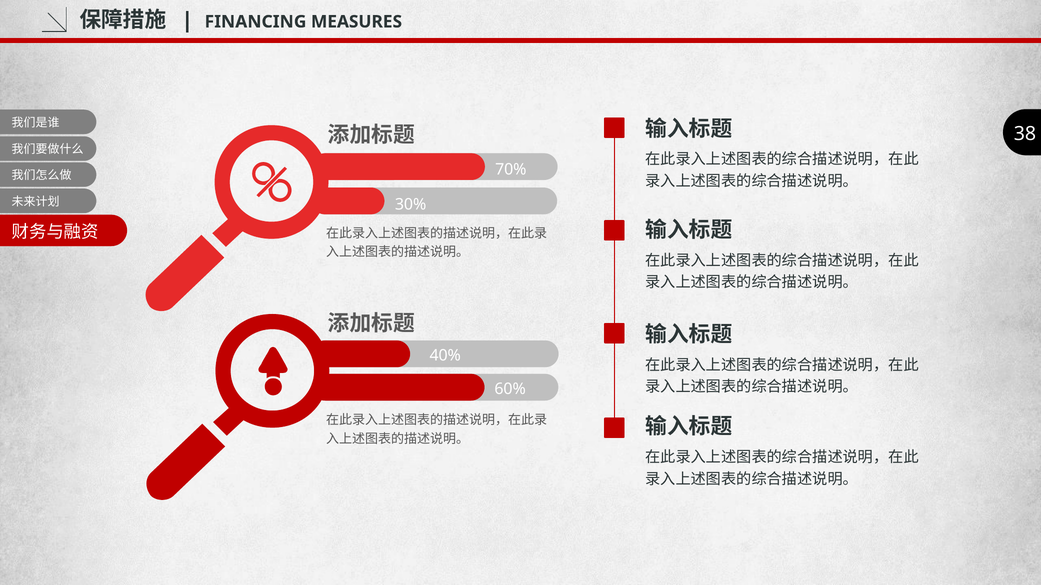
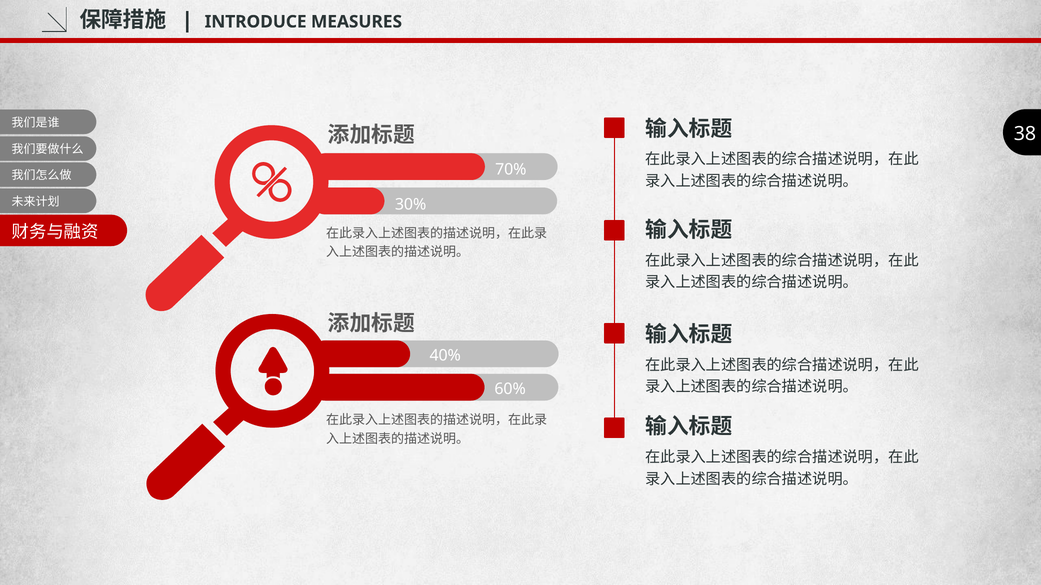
FINANCING: FINANCING -> INTRODUCE
